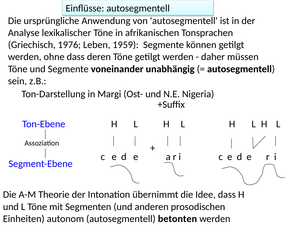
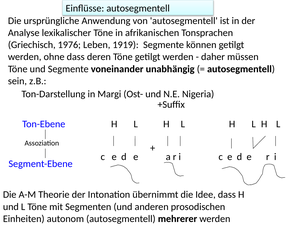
1959: 1959 -> 1919
betonten: betonten -> mehrerer
